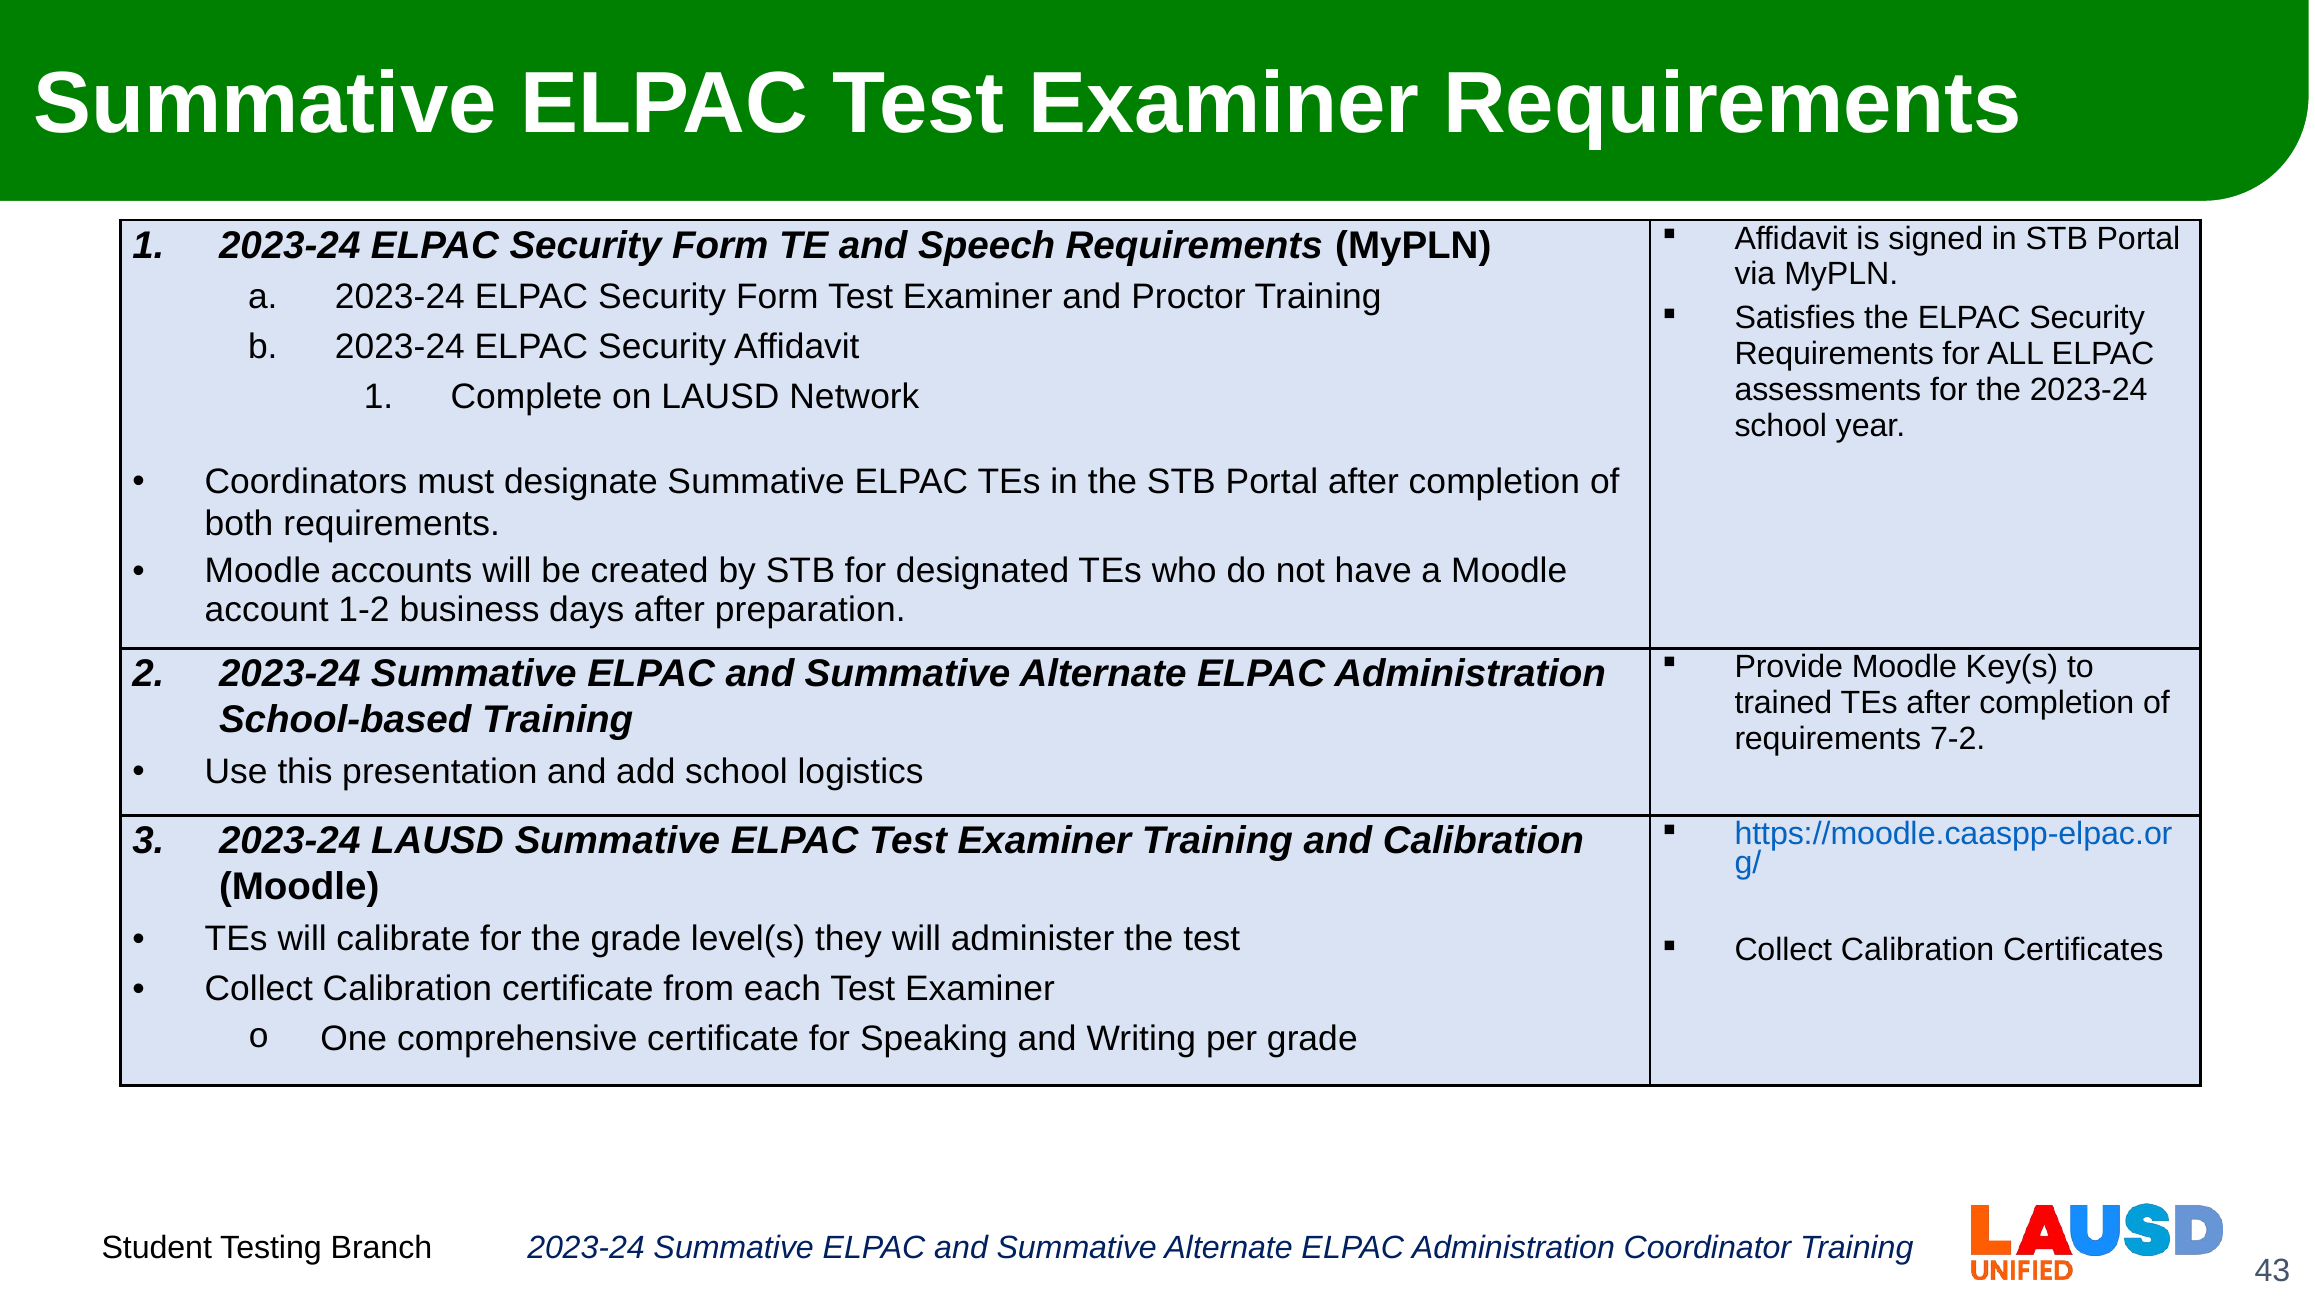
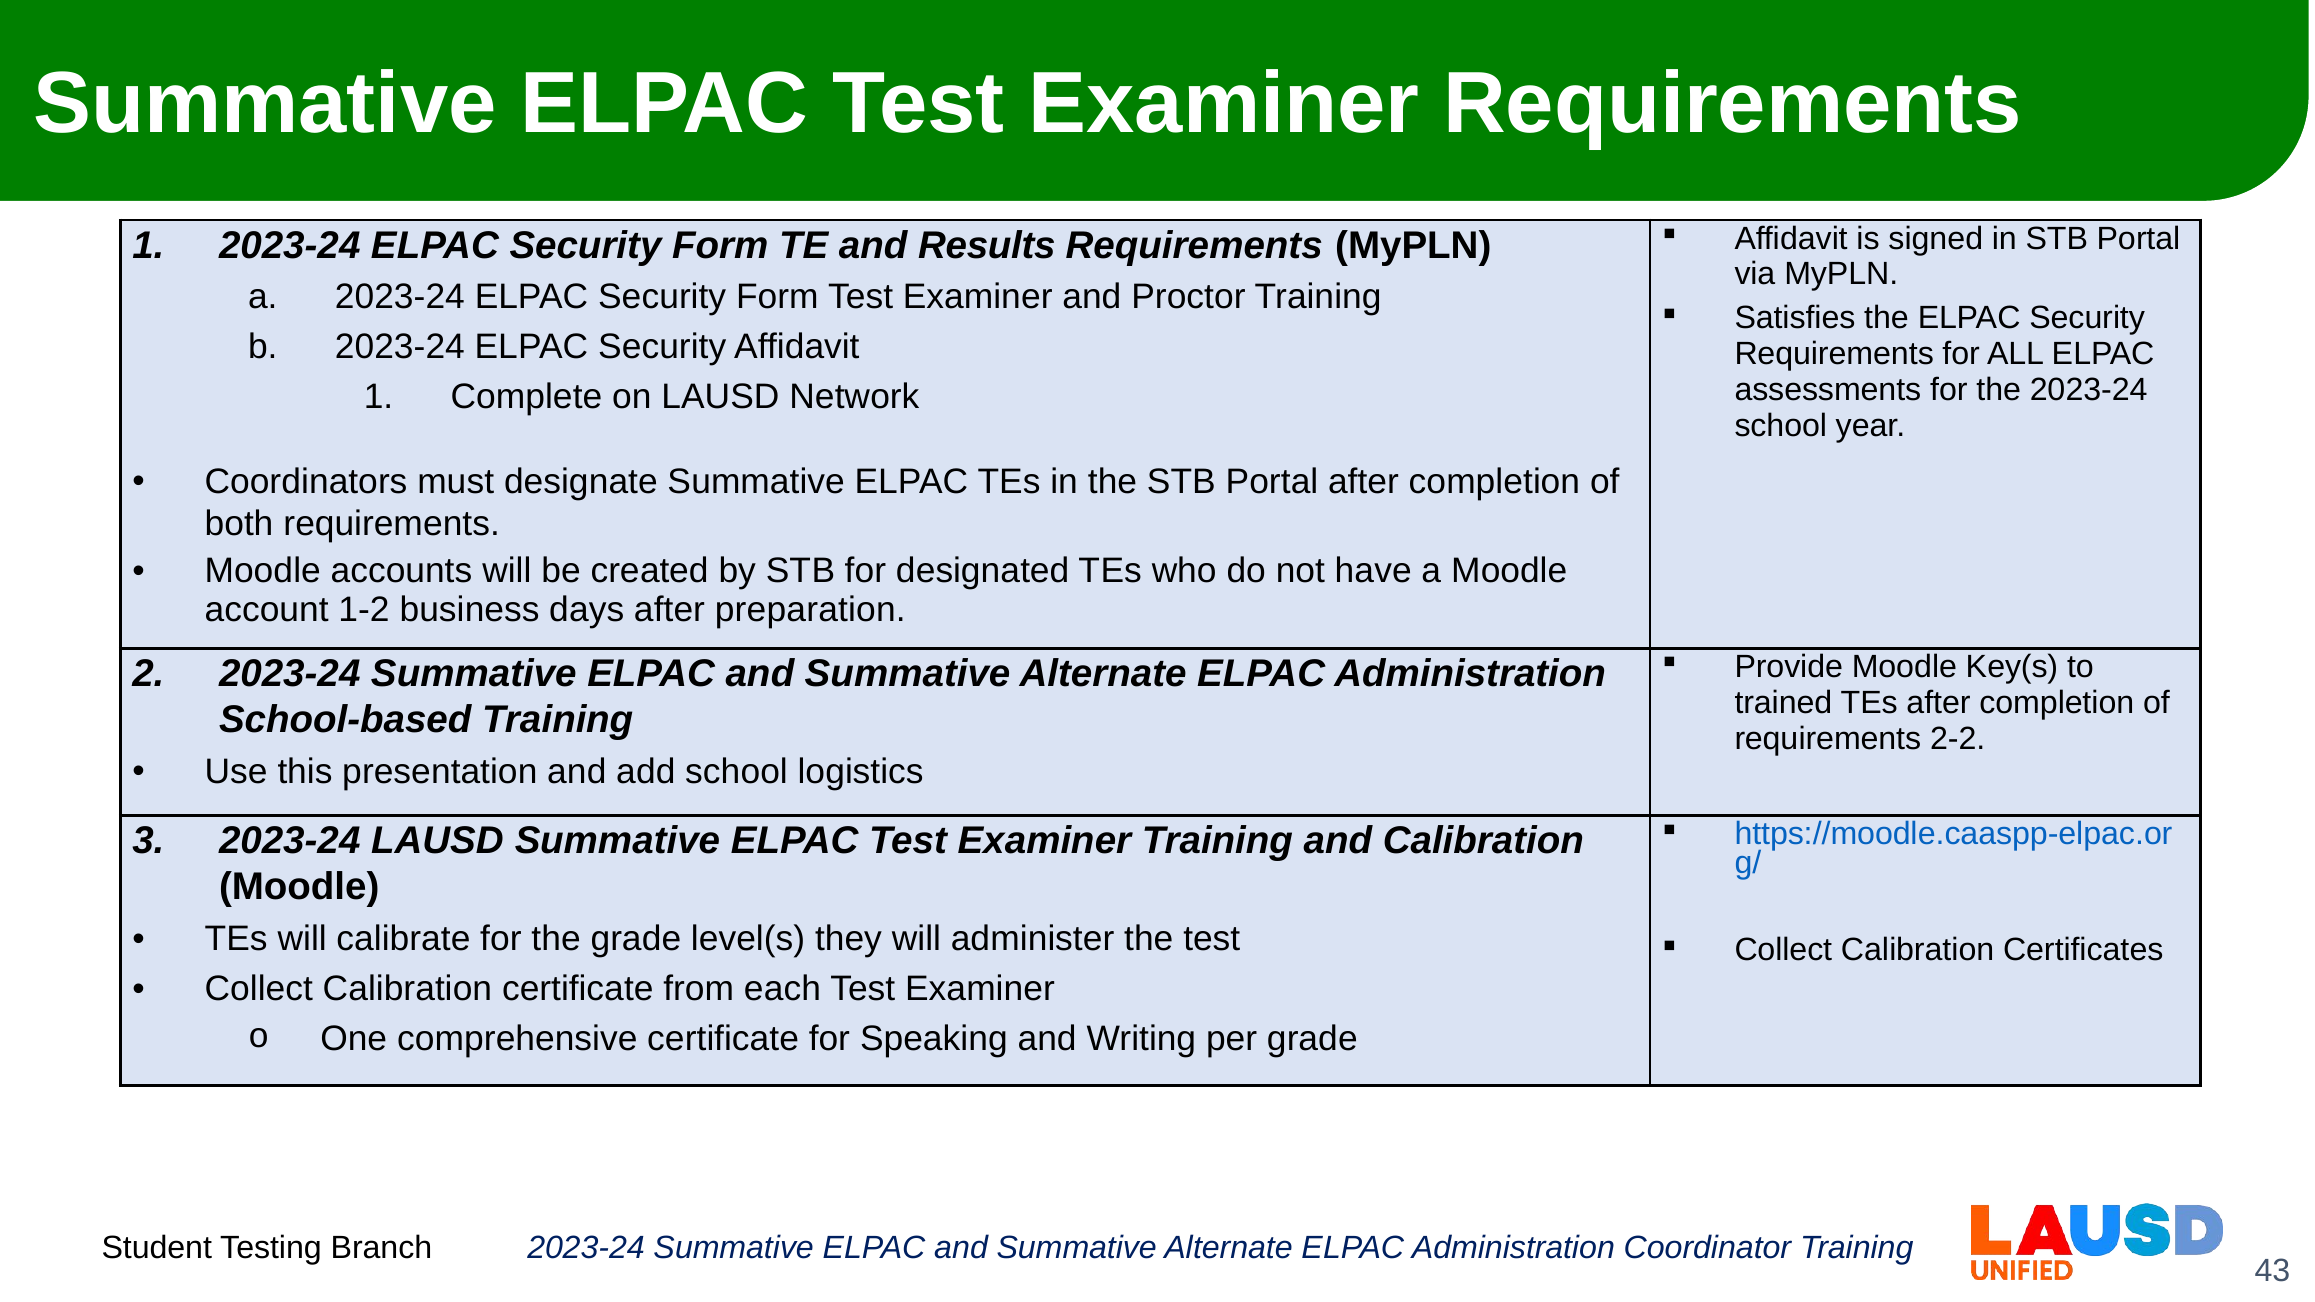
Speech: Speech -> Results
7-2: 7-2 -> 2-2
